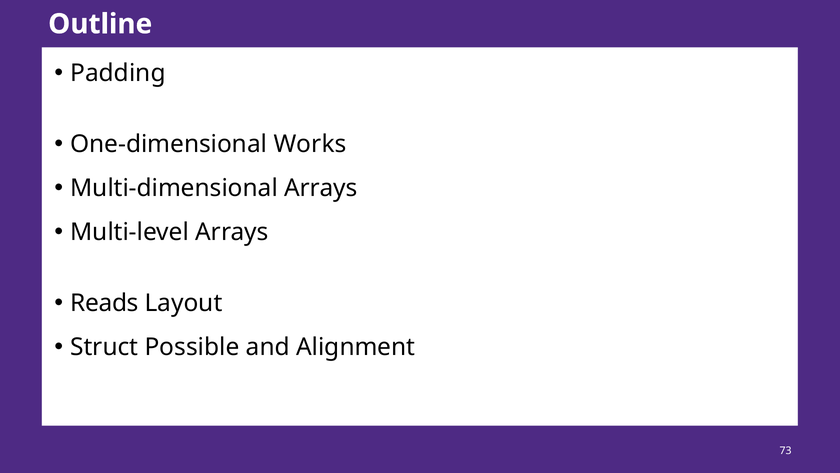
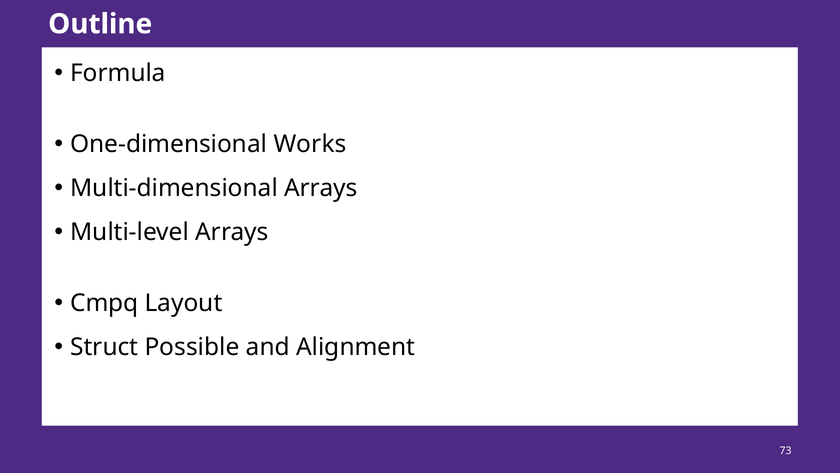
Padding: Padding -> Formula
Reads: Reads -> Cmpq
